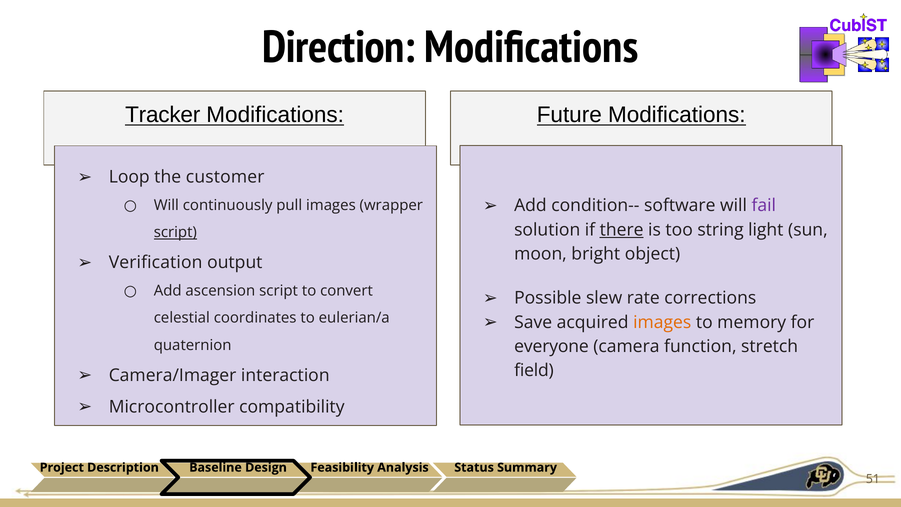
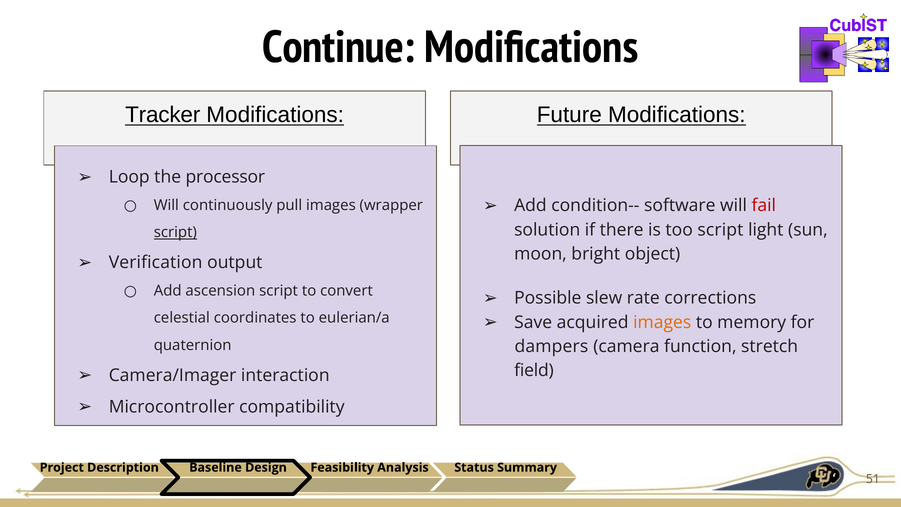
Direction: Direction -> Continue
customer: customer -> processor
fail colour: purple -> red
there underline: present -> none
too string: string -> script
everyone: everyone -> dampers
